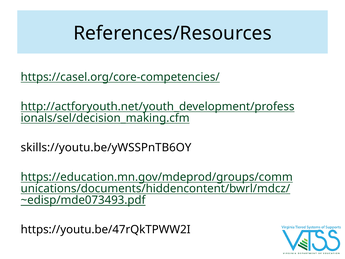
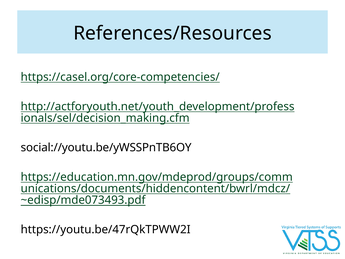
skills://youtu.be/yWSSPnTB6OY: skills://youtu.be/yWSSPnTB6OY -> social://youtu.be/yWSSPnTB6OY
